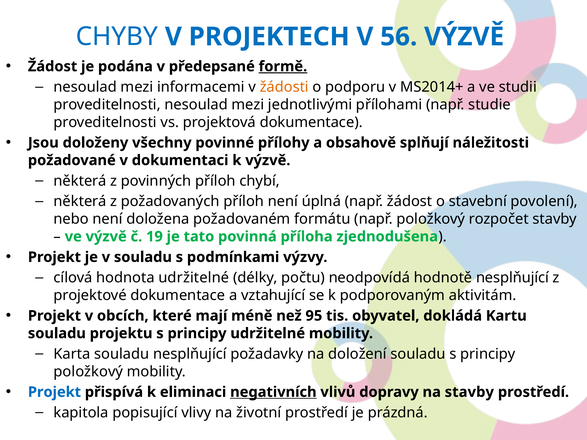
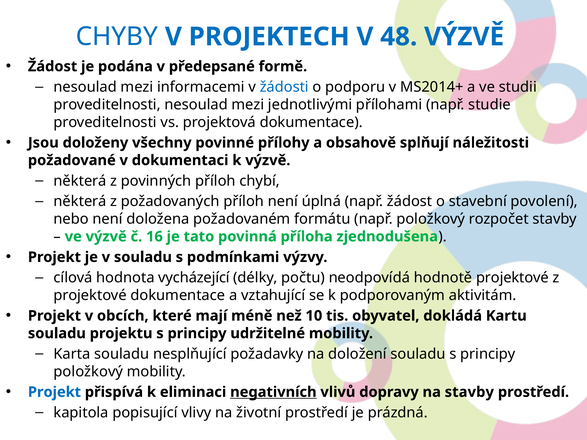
56: 56 -> 48
formě underline: present -> none
žádosti colour: orange -> blue
19: 19 -> 16
hodnota udržitelné: udržitelné -> vycházející
hodnotě nesplňující: nesplňující -> projektové
95: 95 -> 10
